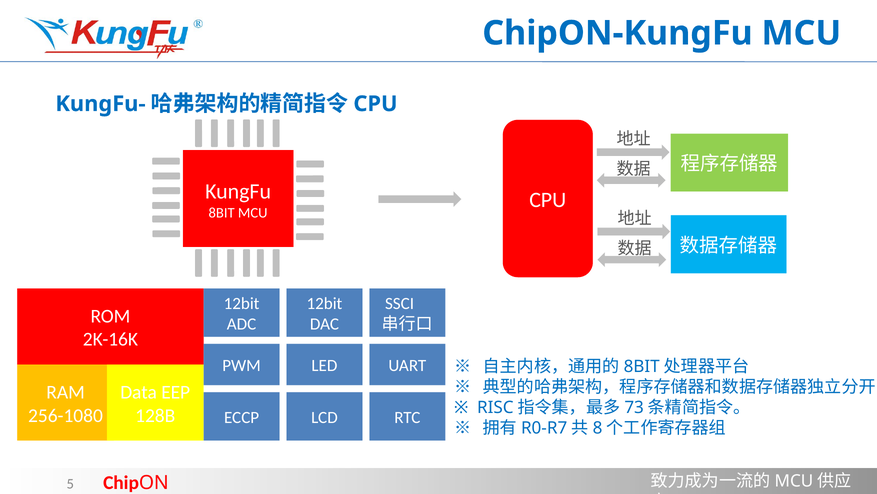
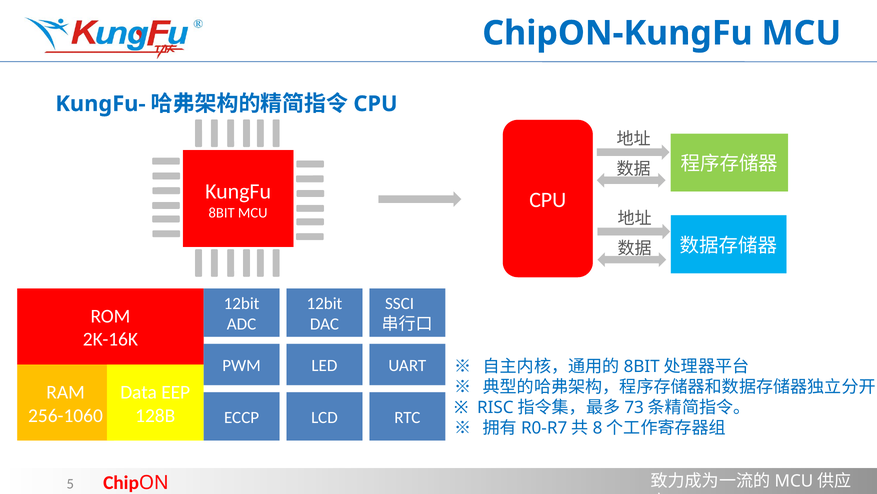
256-1080: 256-1080 -> 256-1060
